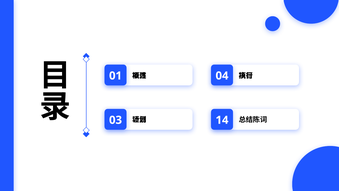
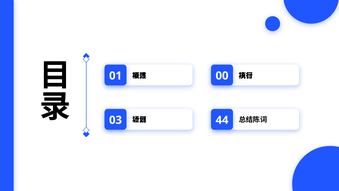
04: 04 -> 00
14: 14 -> 44
